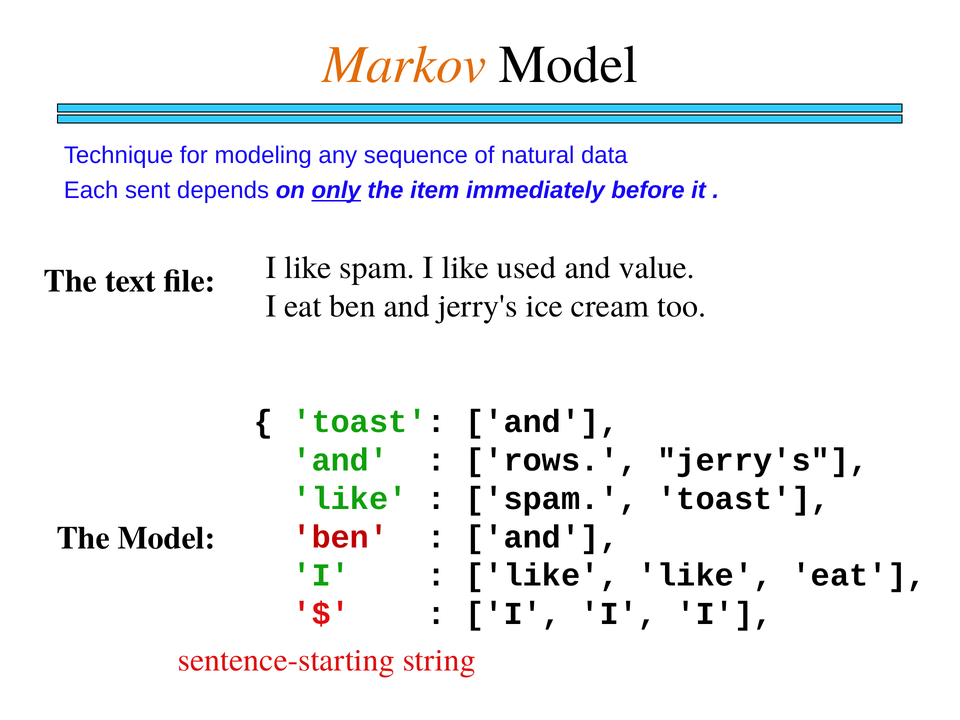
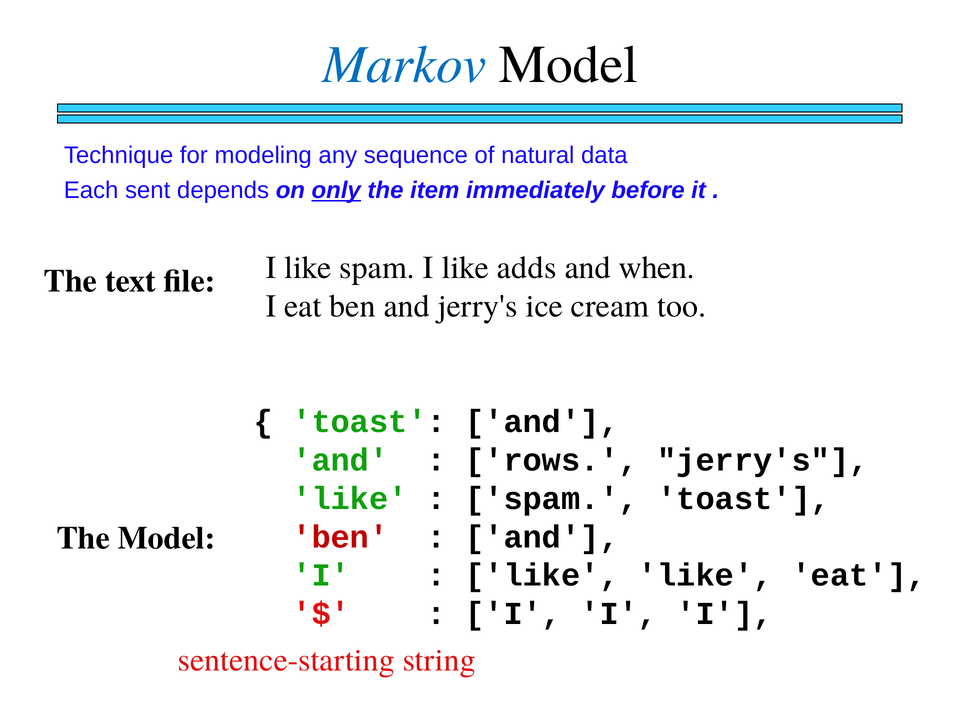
Markov colour: orange -> blue
used: used -> adds
value: value -> when
